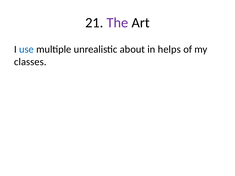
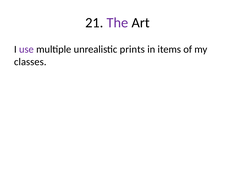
use colour: blue -> purple
about: about -> prints
helps: helps -> items
